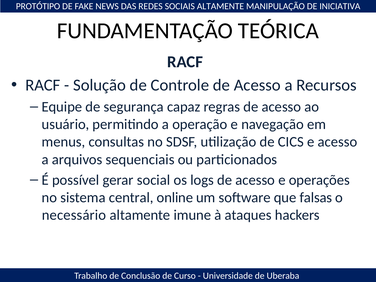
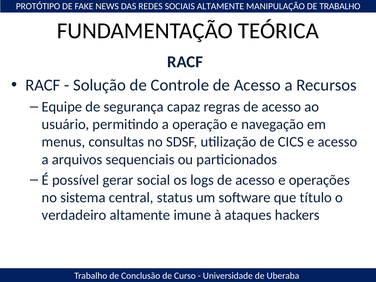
DE INICIATIVA: INICIATIVA -> TRABALHO
online: online -> status
falsas: falsas -> título
necessário: necessário -> verdadeiro
